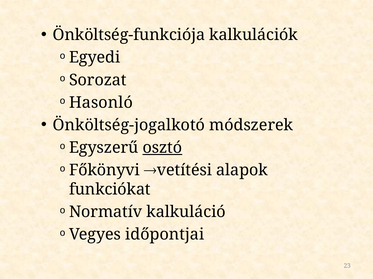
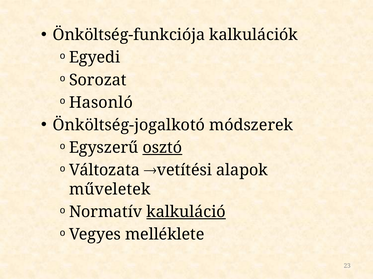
Főkönyvi: Főkönyvi -> Változata
funkciókat: funkciókat -> műveletek
kalkuláció underline: none -> present
időpontjai: időpontjai -> melléklete
